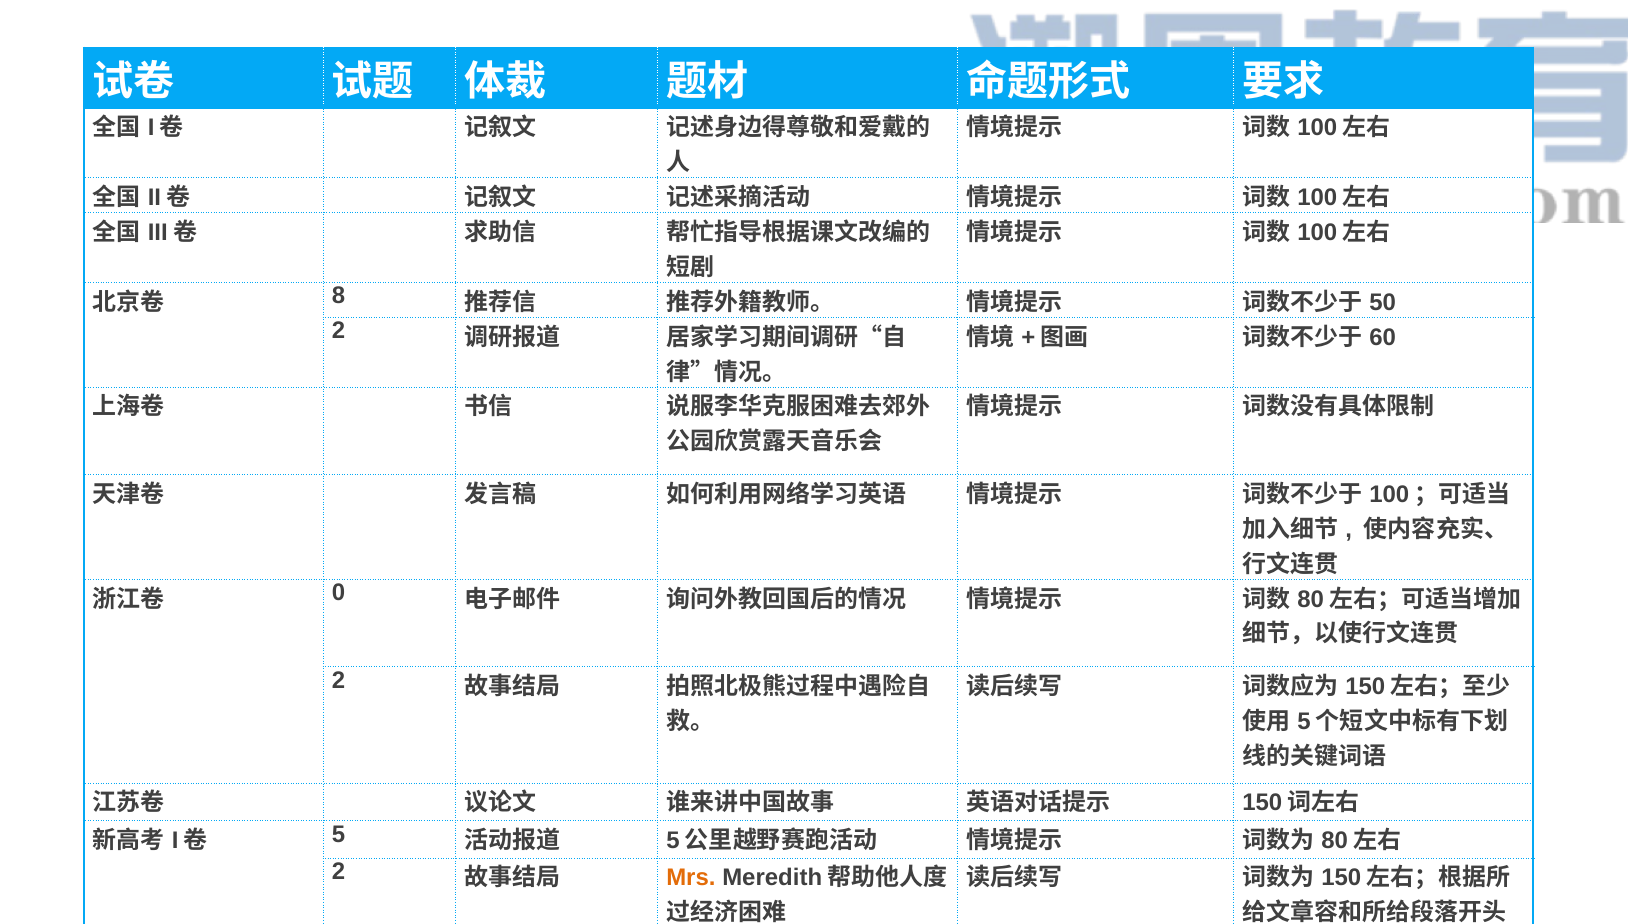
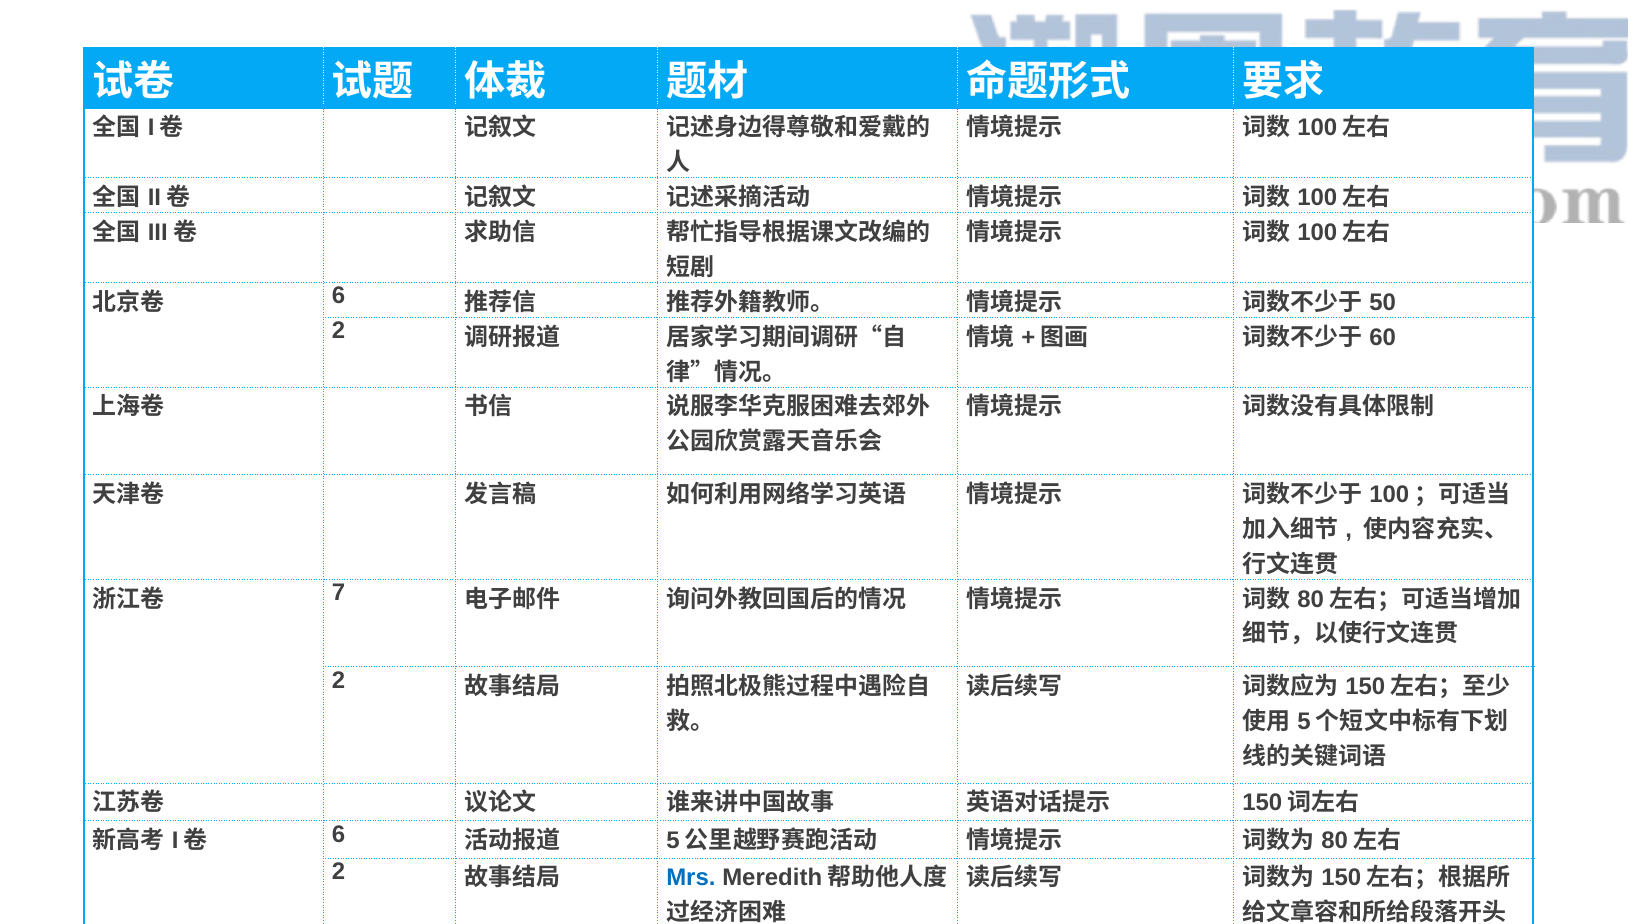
8 at (338, 296): 8 -> 6
0: 0 -> 7
5 at (338, 834): 5 -> 6
Mrs colour: orange -> blue
